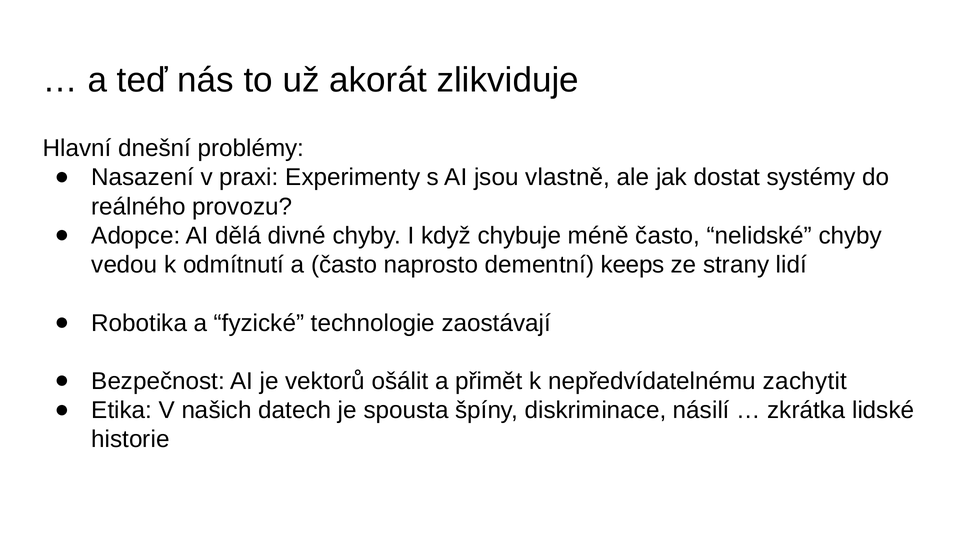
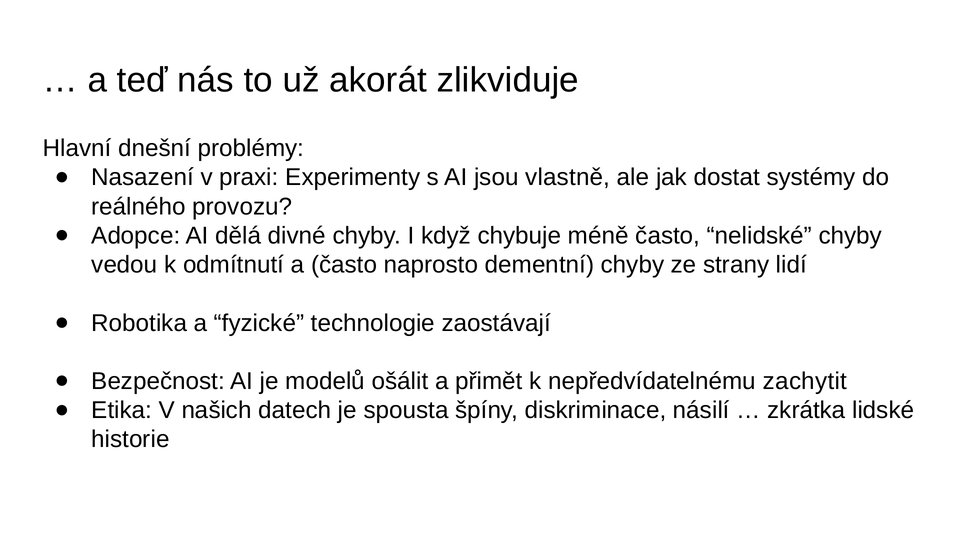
dementní keeps: keeps -> chyby
vektorů: vektorů -> modelů
